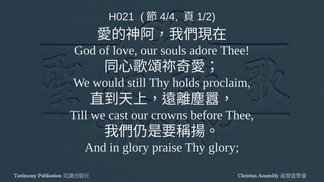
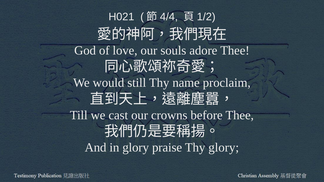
holds: holds -> name
